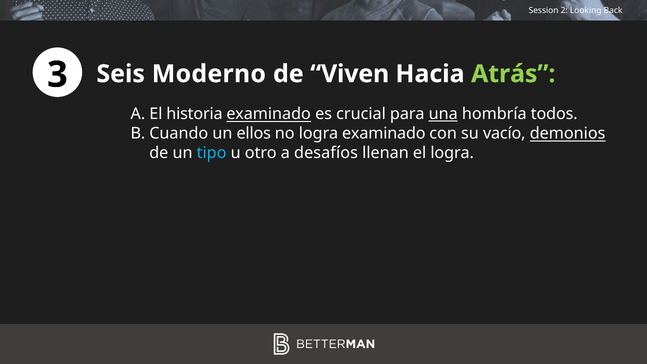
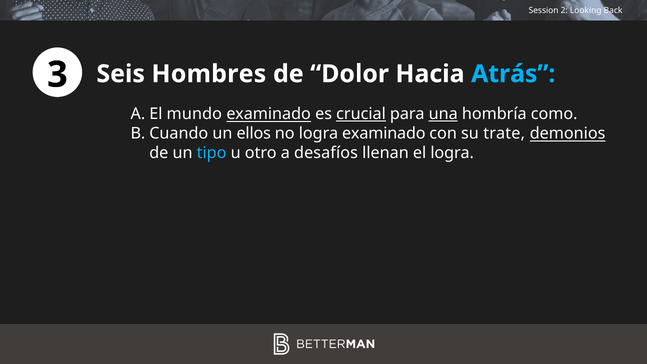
Moderno: Moderno -> Hombres
Viven: Viven -> Dolor
Atrás colour: light green -> light blue
historia: historia -> mundo
crucial underline: none -> present
todos: todos -> como
vacío: vacío -> trate
